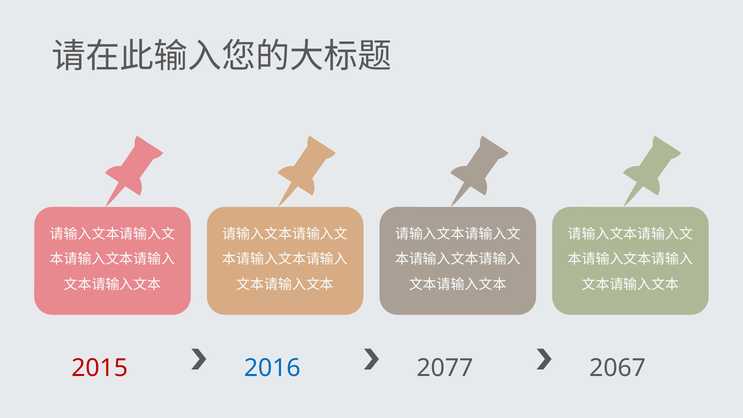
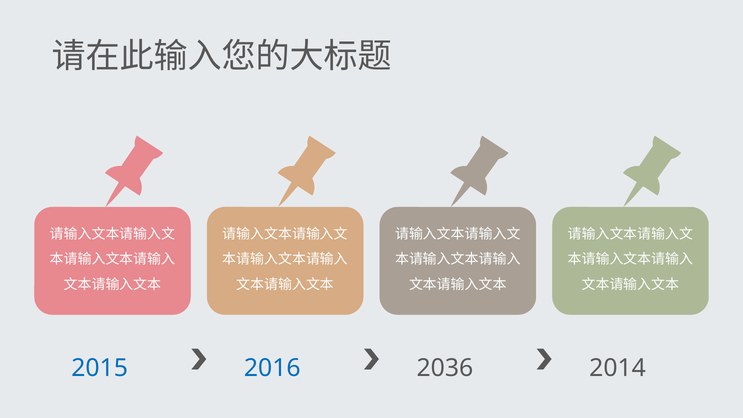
2015 colour: red -> blue
2077: 2077 -> 2036
2067: 2067 -> 2014
